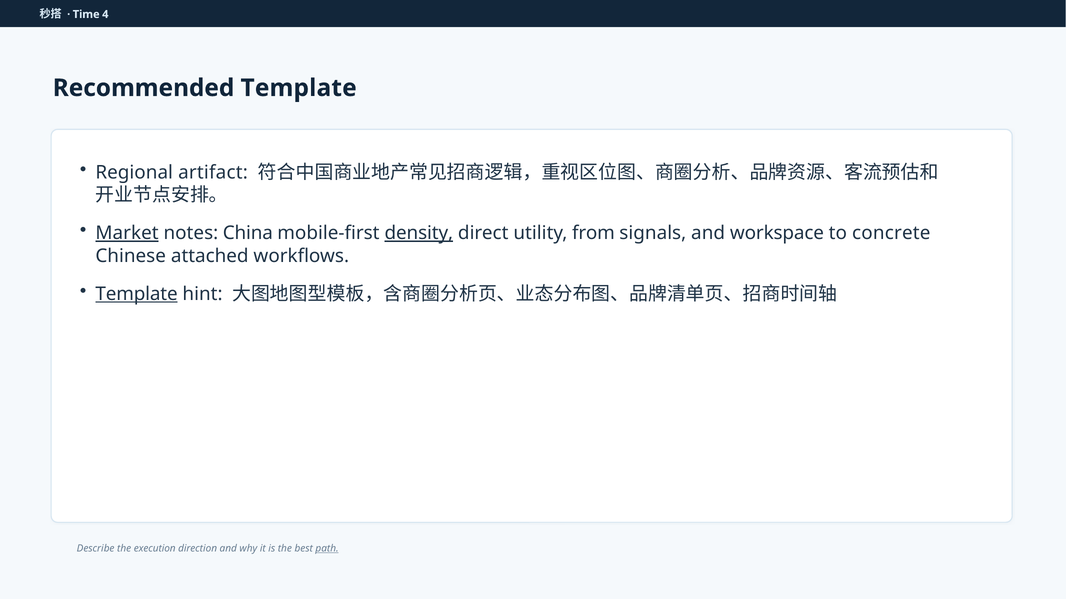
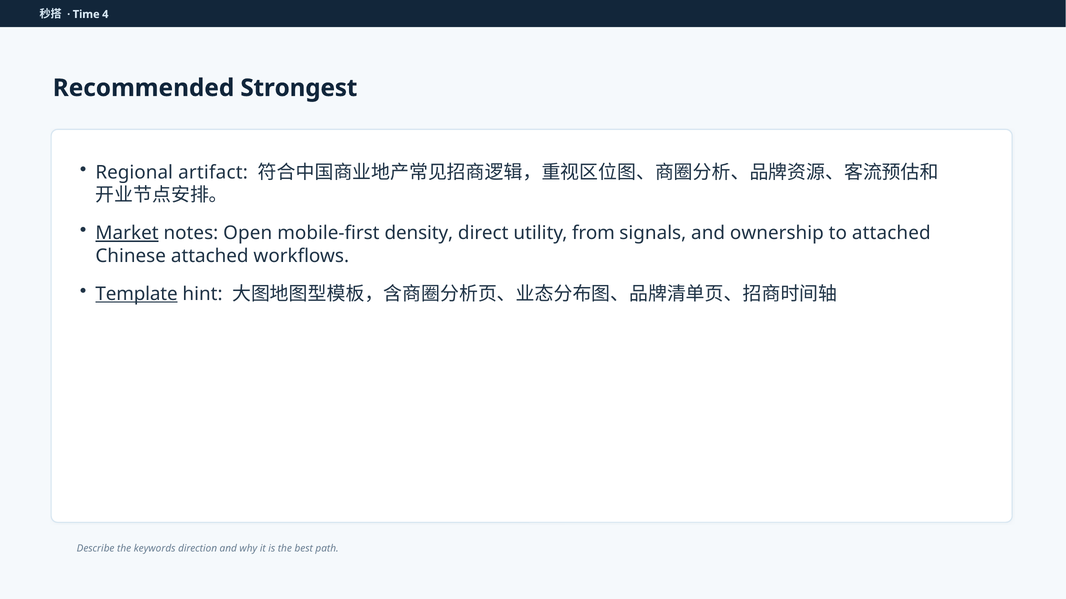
Recommended Template: Template -> Strongest
China: China -> Open
density underline: present -> none
workspace: workspace -> ownership
to concrete: concrete -> attached
execution: execution -> keywords
path underline: present -> none
